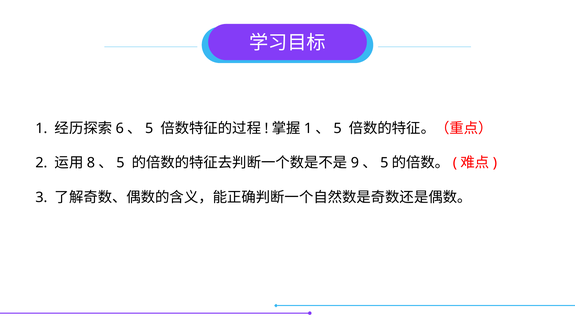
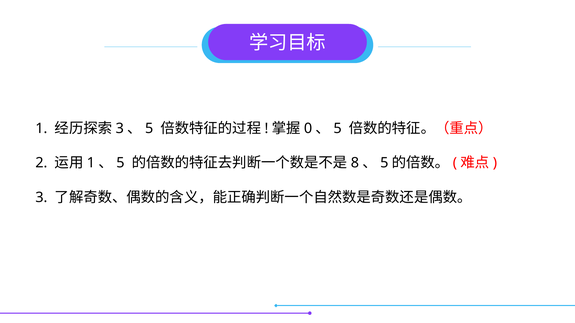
6 at (120, 129): 6 -> 3
1 at (308, 129): 1 -> 0
8 at (91, 163): 8 -> 1
9: 9 -> 8
